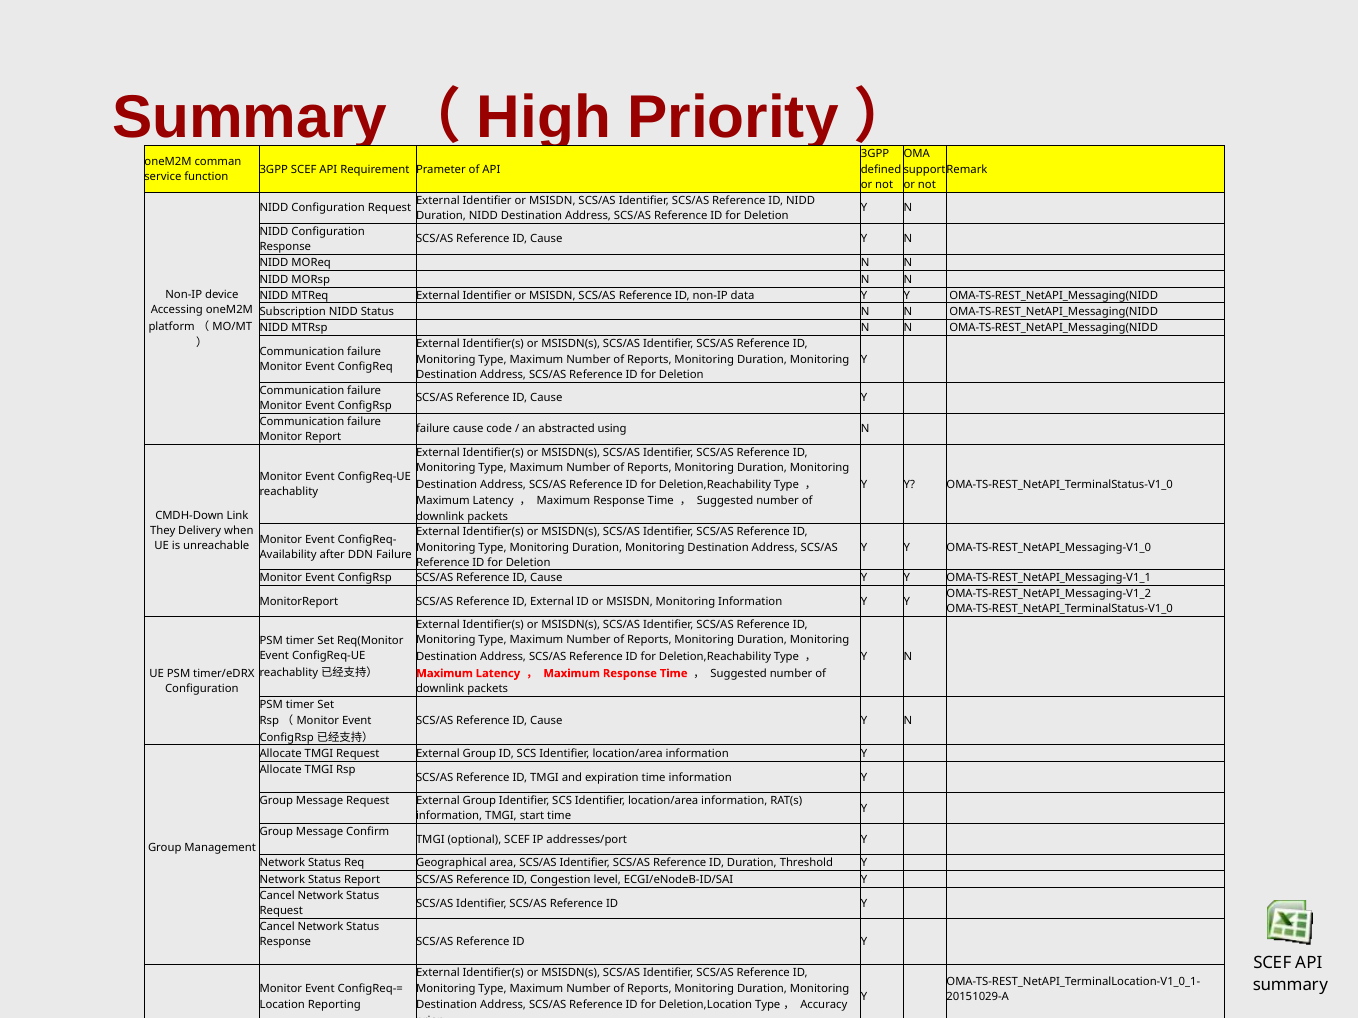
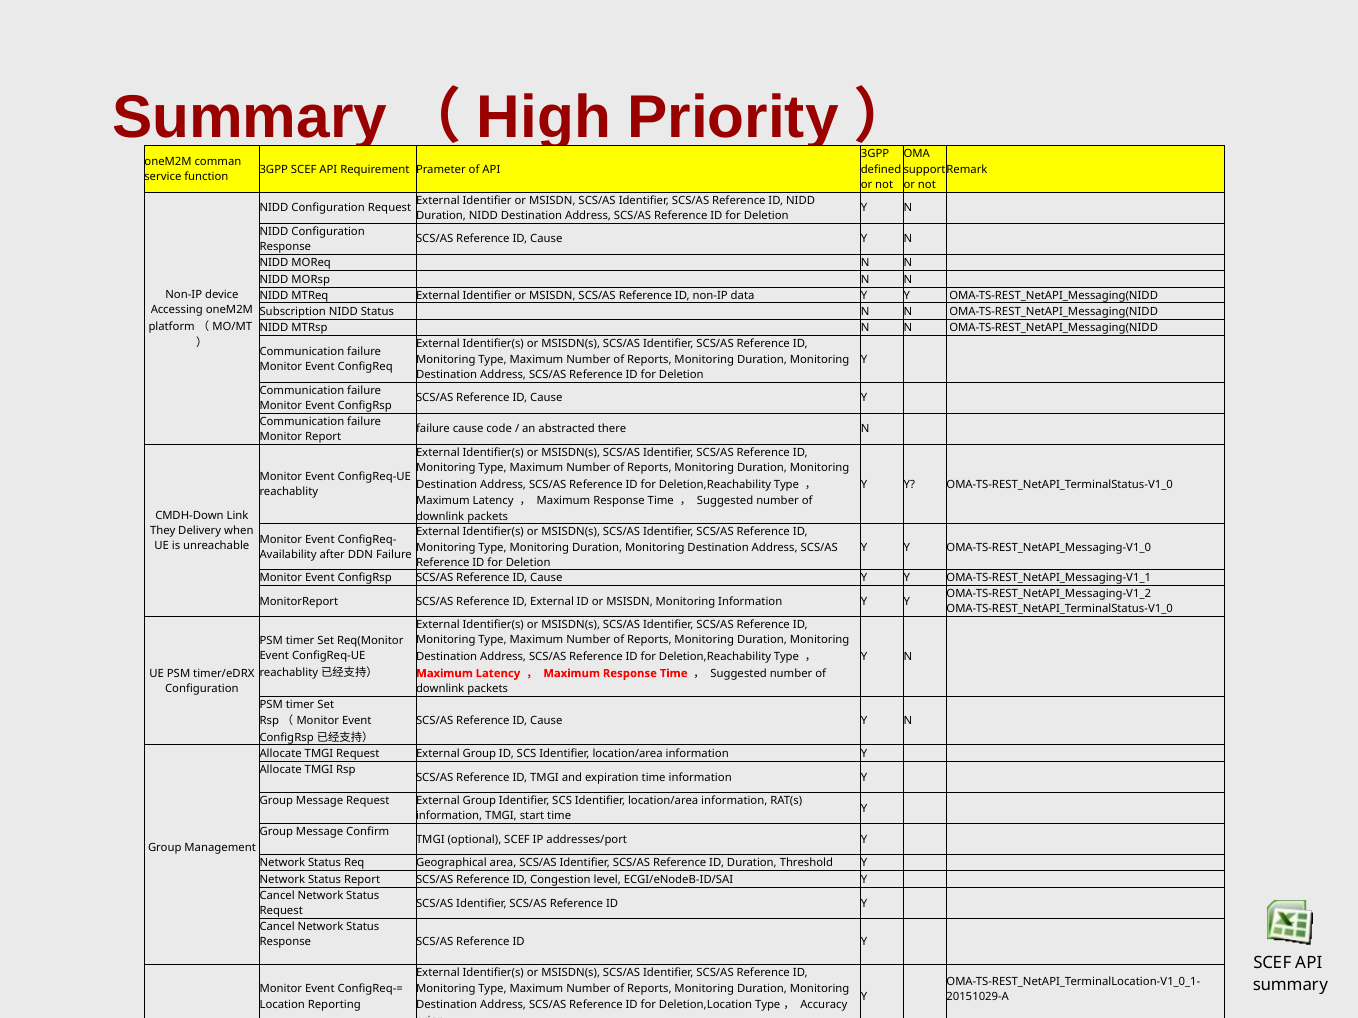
using: using -> there
